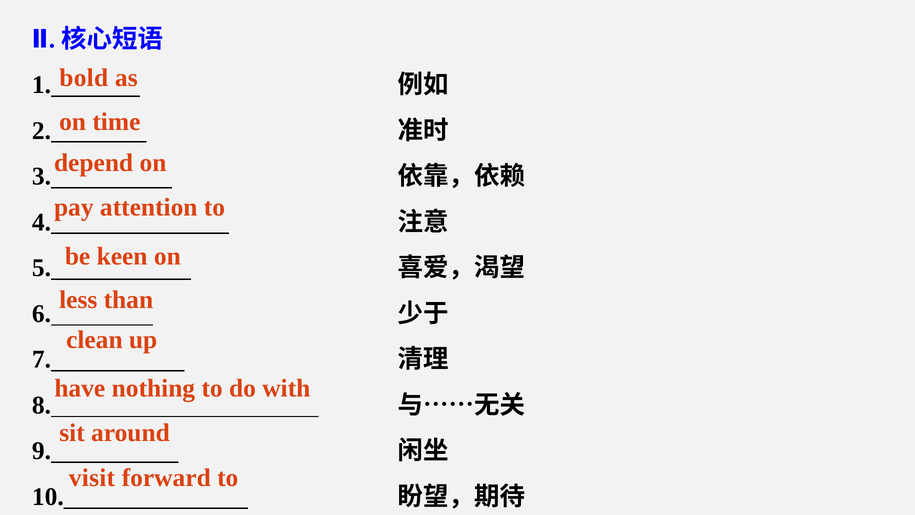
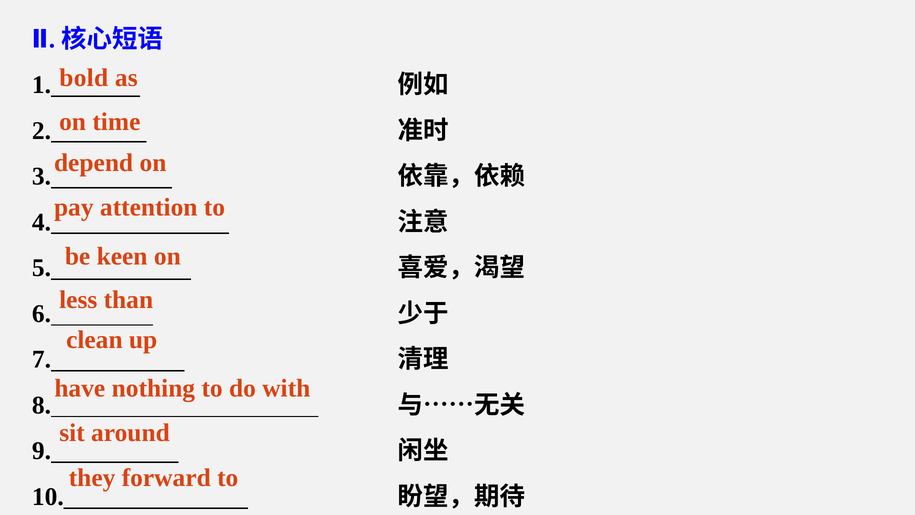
visit: visit -> they
